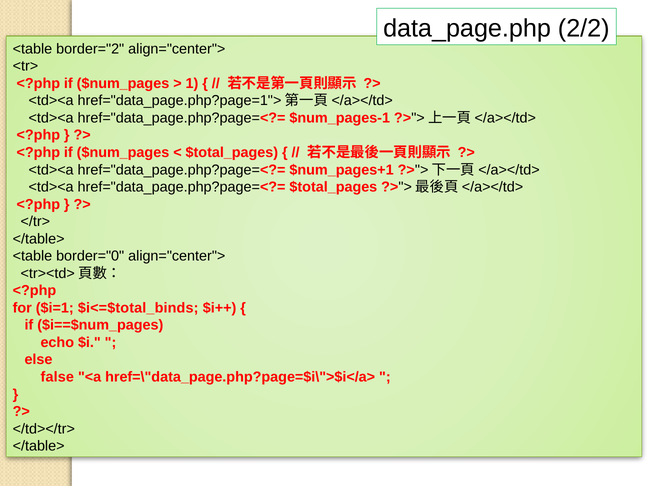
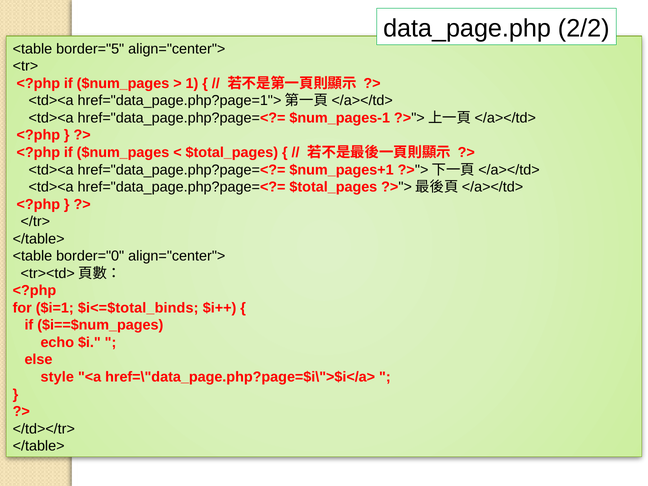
border="2: border="2 -> border="5
false: false -> style
